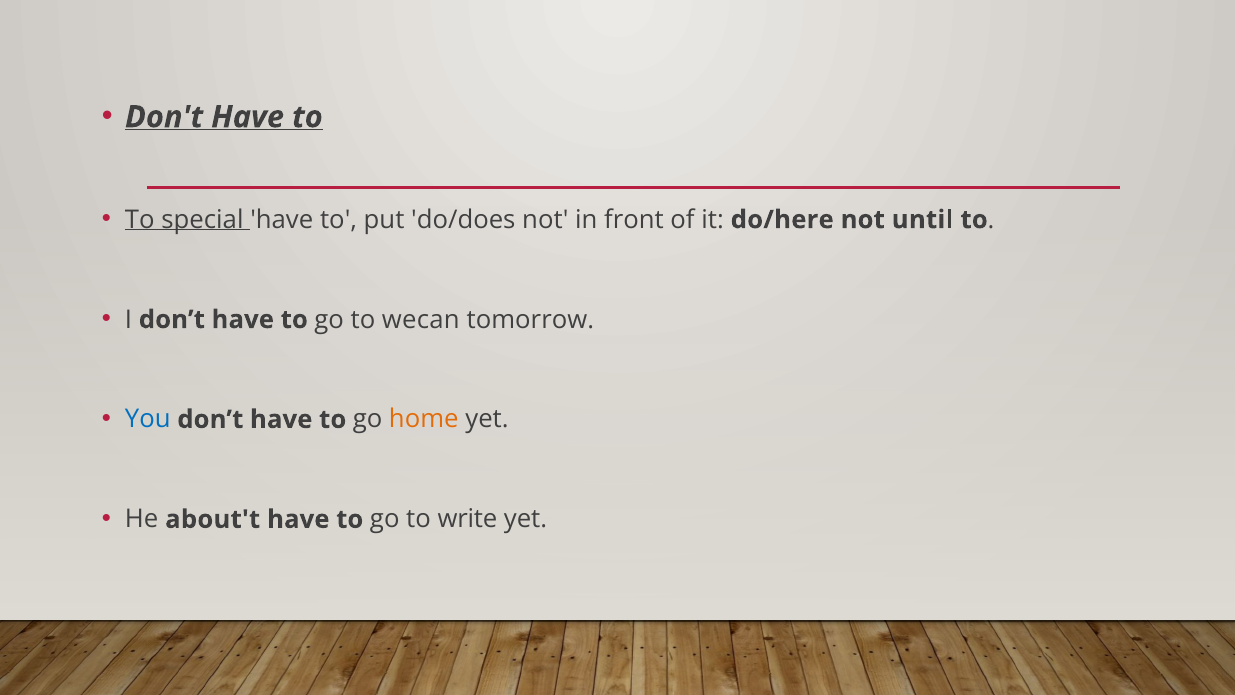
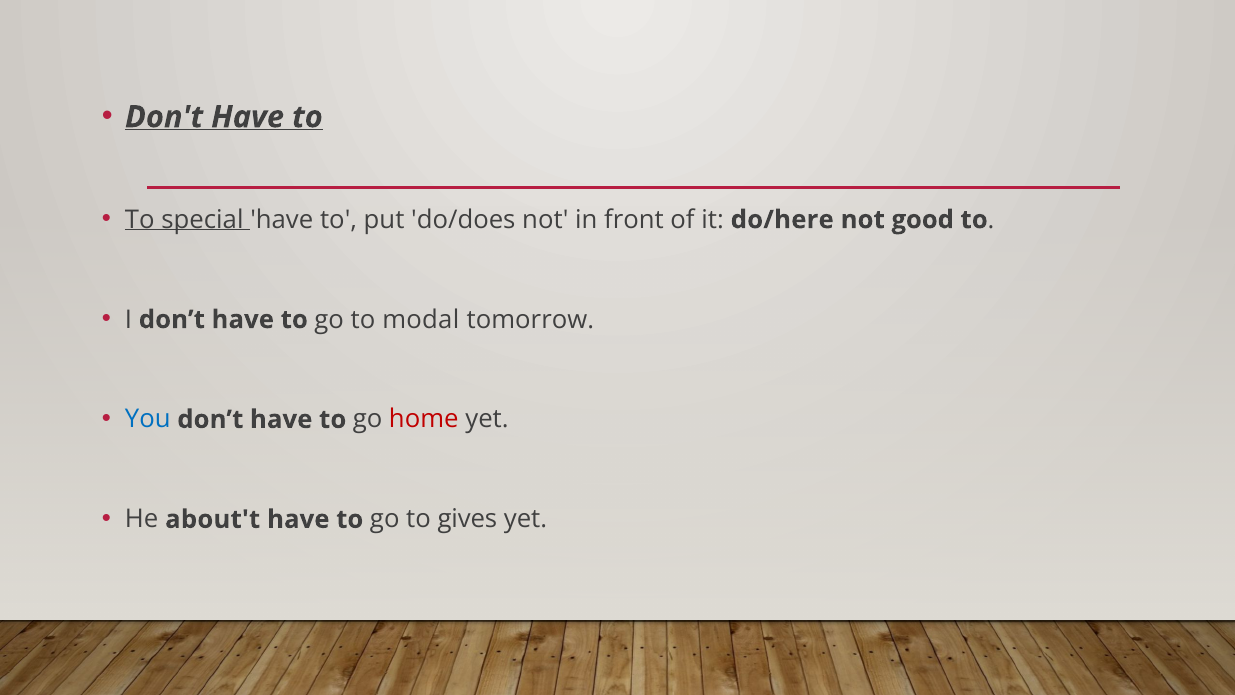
until: until -> good
wecan: wecan -> modal
home colour: orange -> red
write: write -> gives
